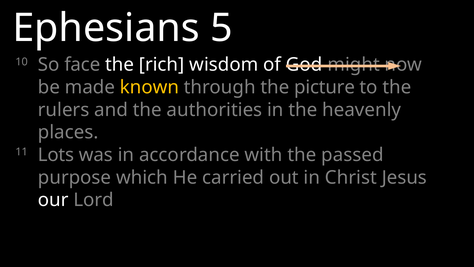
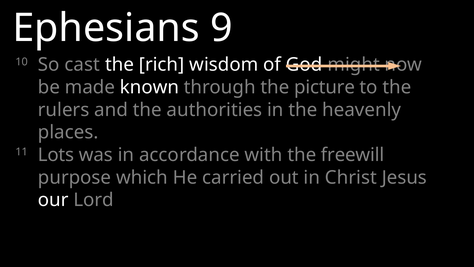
5: 5 -> 9
face: face -> cast
known colour: yellow -> white
passed: passed -> freewill
